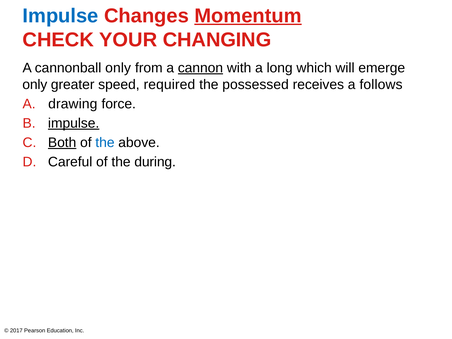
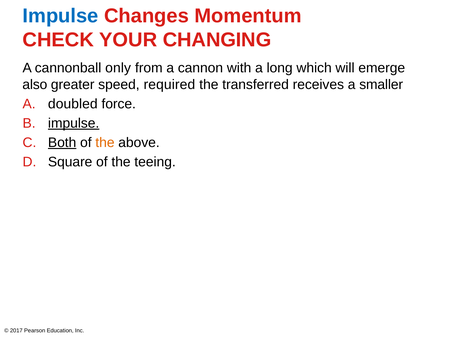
Momentum underline: present -> none
cannon underline: present -> none
only at (35, 85): only -> also
possessed: possessed -> transferred
follows: follows -> smaller
drawing: drawing -> doubled
the at (105, 142) colour: blue -> orange
Careful: Careful -> Square
during: during -> teeing
